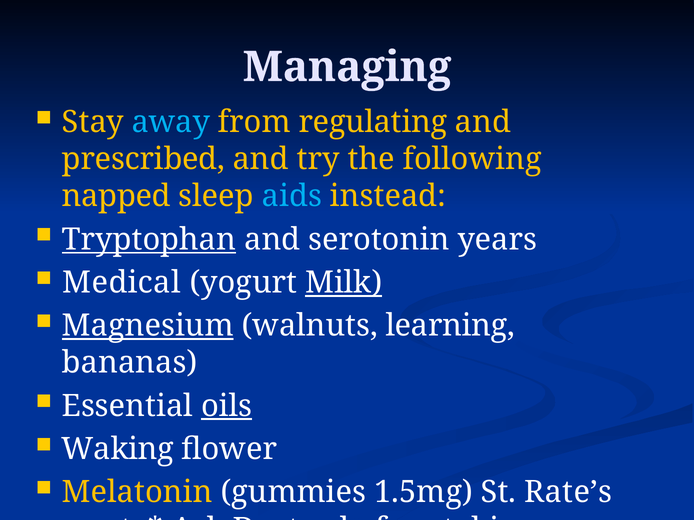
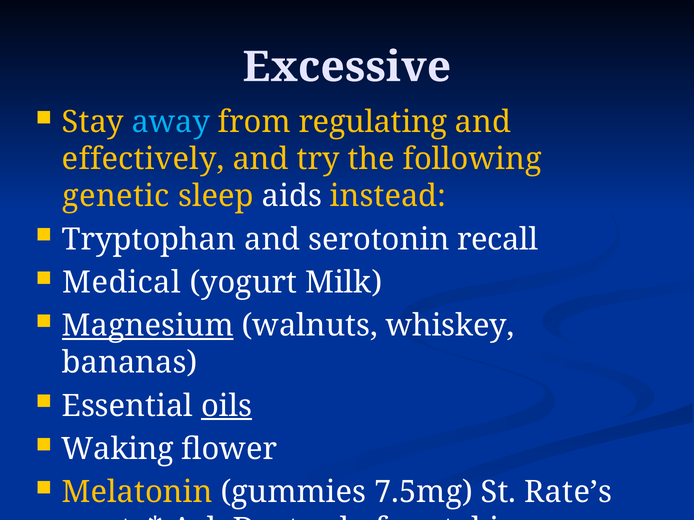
Managing: Managing -> Excessive
prescribed: prescribed -> effectively
napped: napped -> genetic
aids colour: light blue -> white
Tryptophan underline: present -> none
years: years -> recall
Milk underline: present -> none
learning: learning -> whiskey
1.5mg: 1.5mg -> 7.5mg
